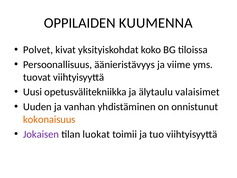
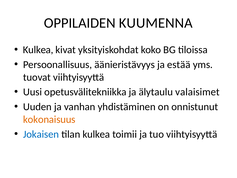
Polvet at (38, 50): Polvet -> Kulkea
viime: viime -> estää
Jokaisen colour: purple -> blue
tilan luokat: luokat -> kulkea
